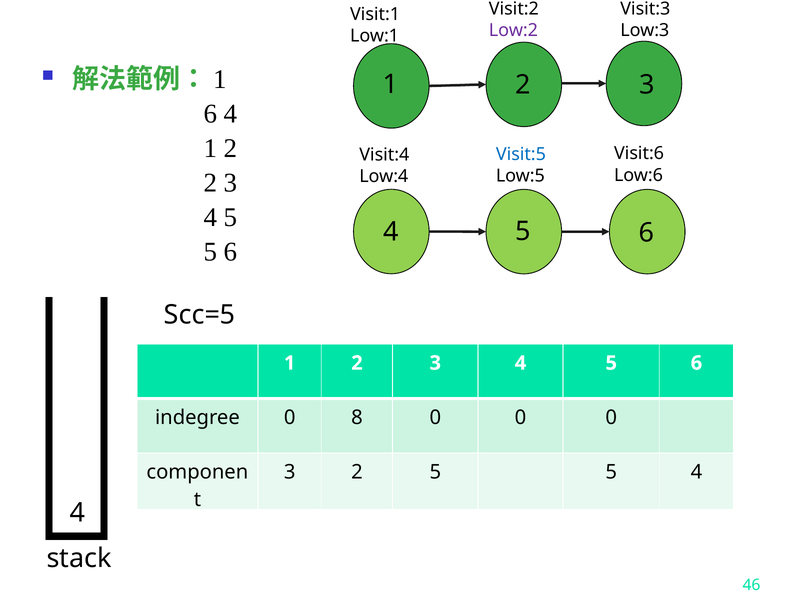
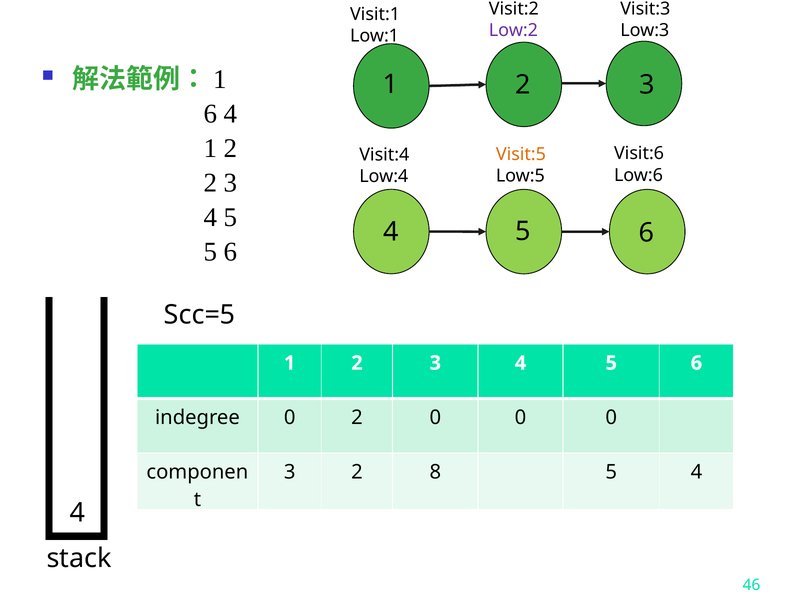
Visit:5 colour: blue -> orange
0 8: 8 -> 2
2 5: 5 -> 8
